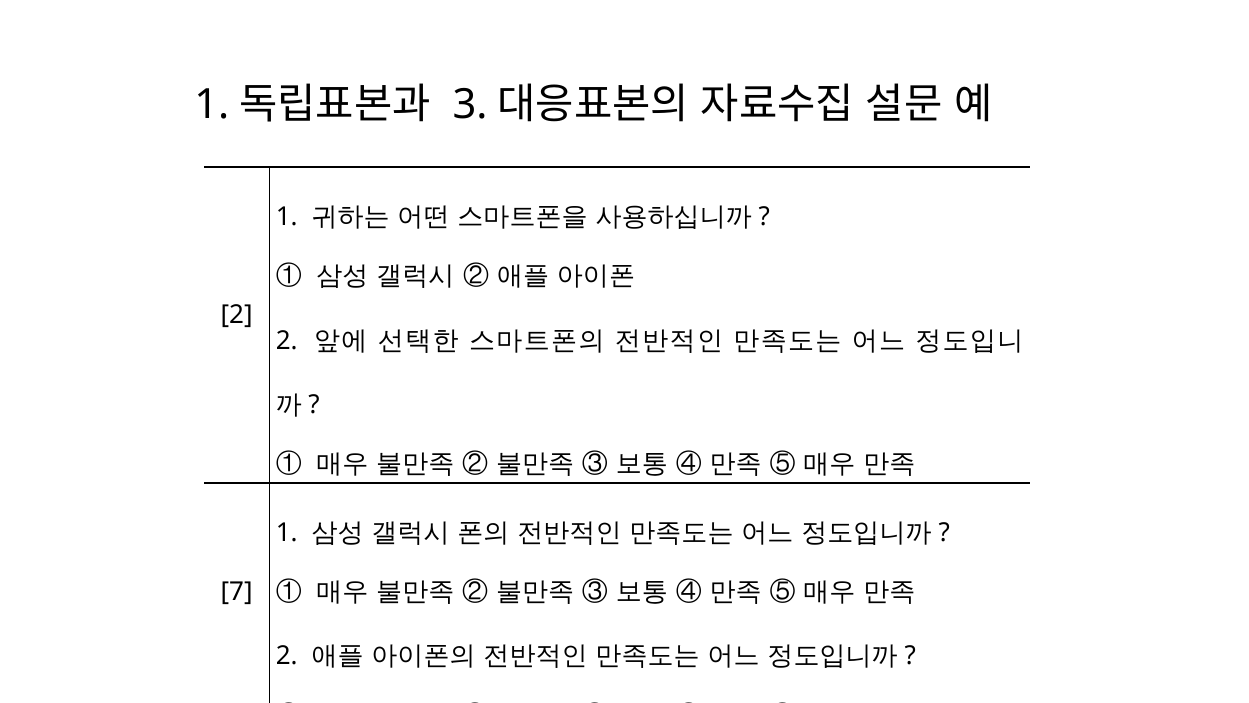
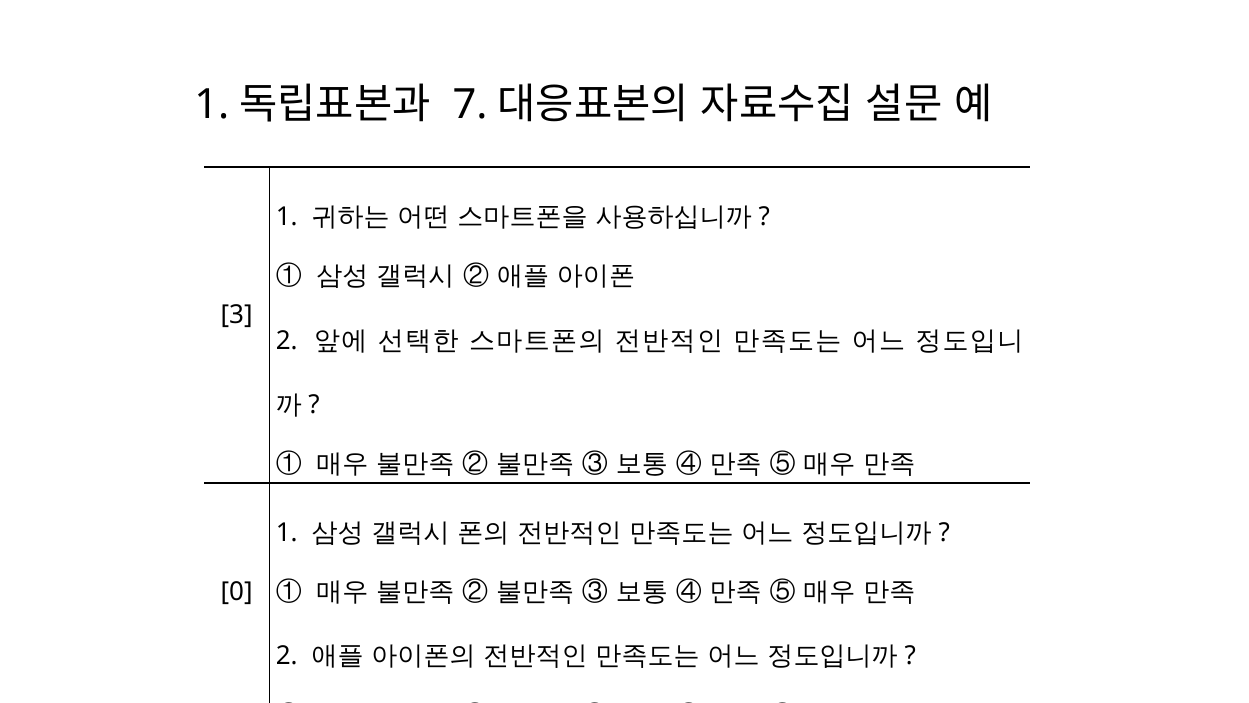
3: 3 -> 7
2 at (237, 315): 2 -> 3
7: 7 -> 0
